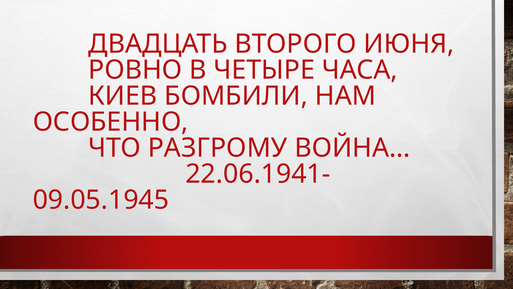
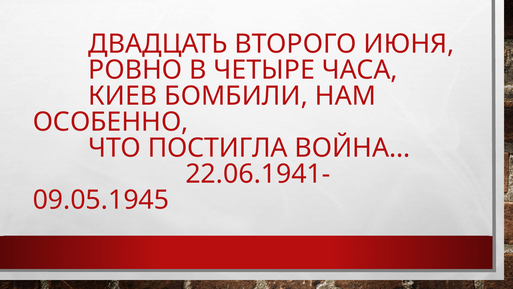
РАЗГРОМУ: РАЗГРОМУ -> ПОСТИГЛА
